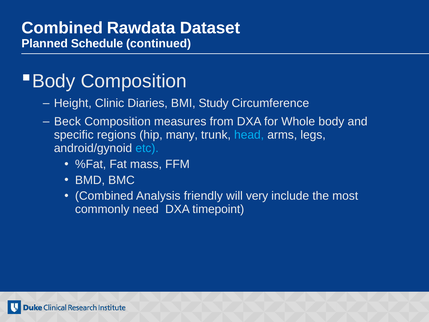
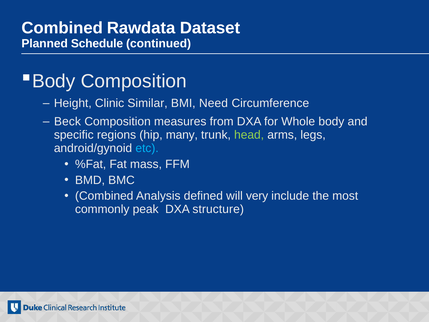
Diaries: Diaries -> Similar
Study: Study -> Need
head colour: light blue -> light green
friendly: friendly -> defined
need: need -> peak
timepoint: timepoint -> structure
